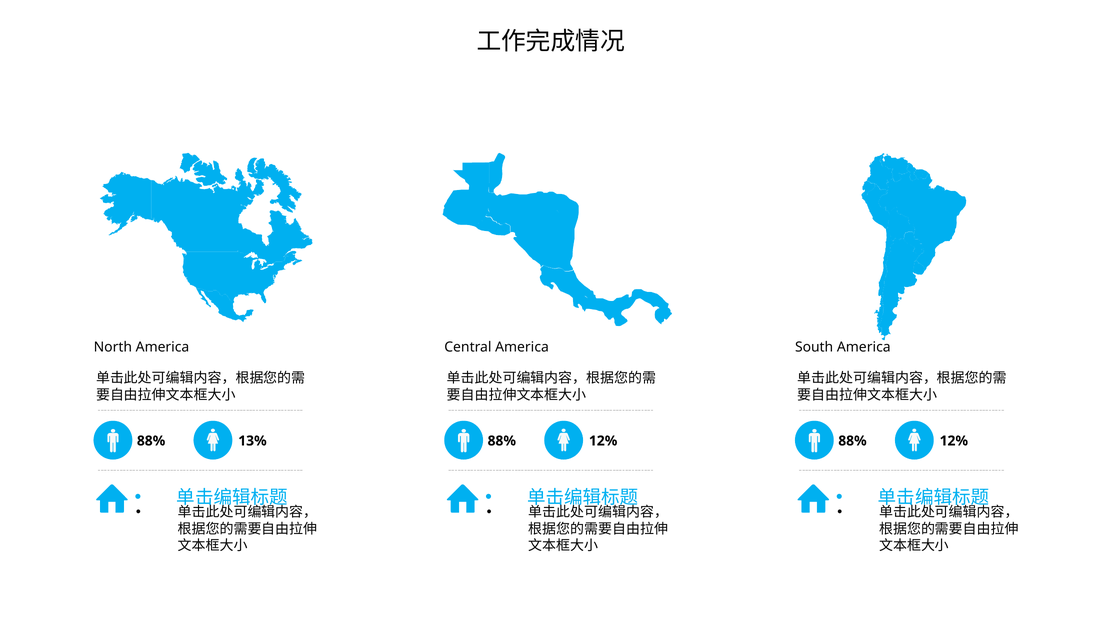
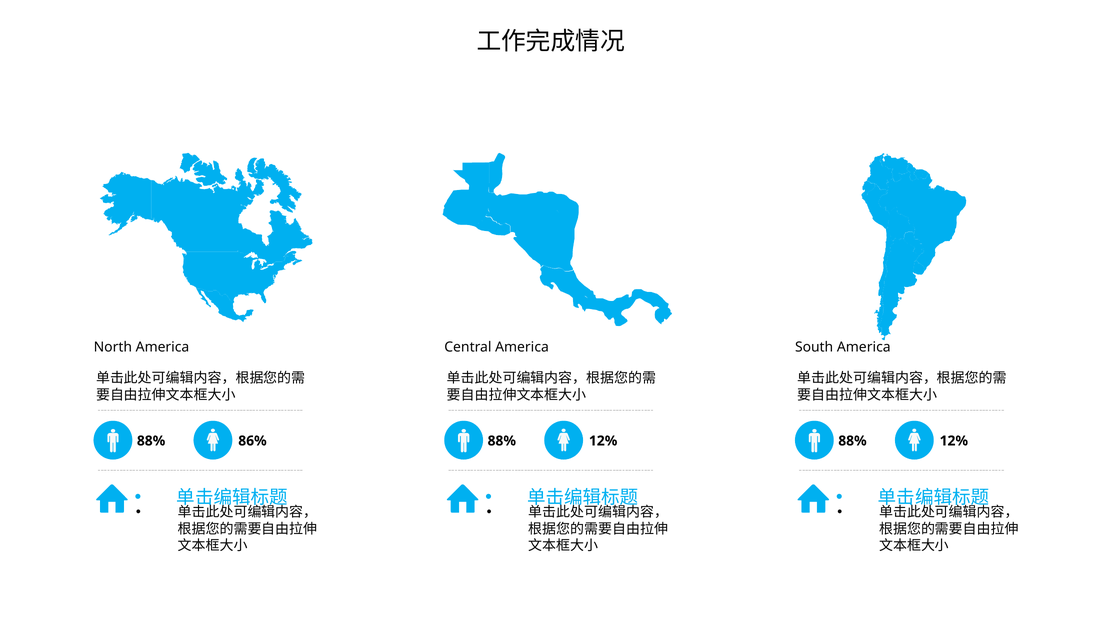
13%: 13% -> 86%
